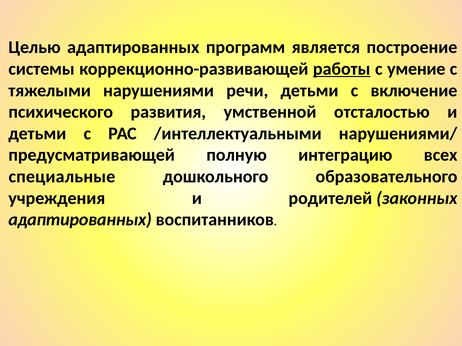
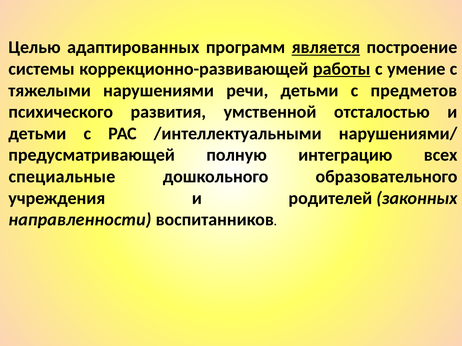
является underline: none -> present
включение: включение -> предметов
адаптированных at (80, 220): адаптированных -> направленности
